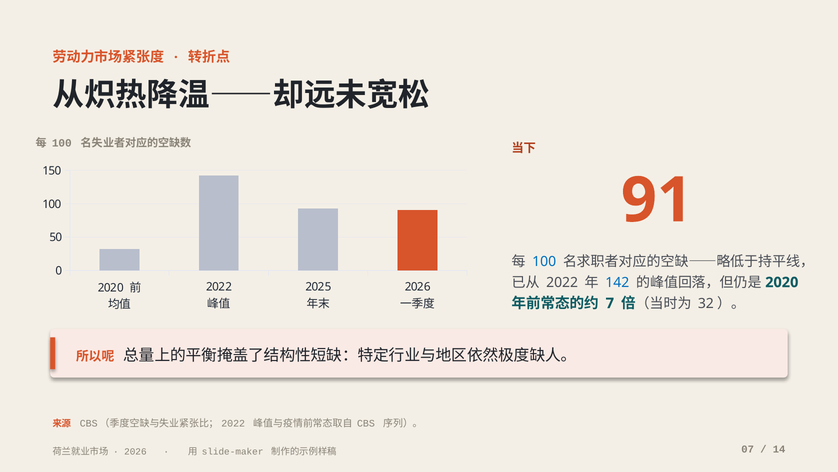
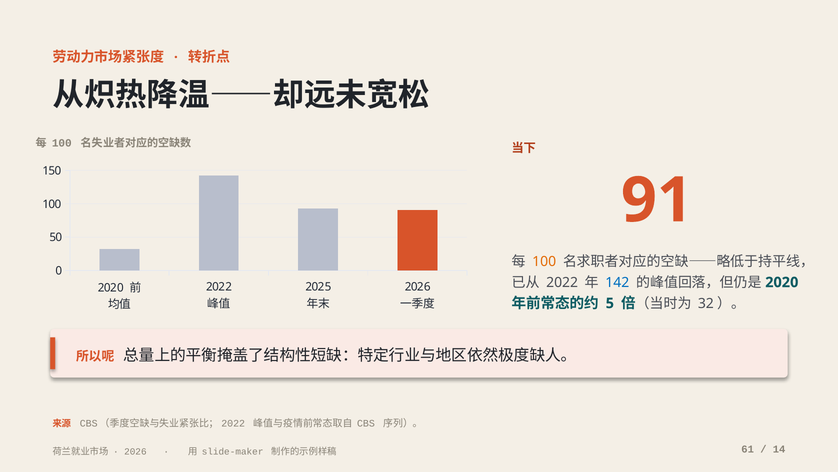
100 at (544, 261) colour: blue -> orange
7: 7 -> 5
07: 07 -> 61
